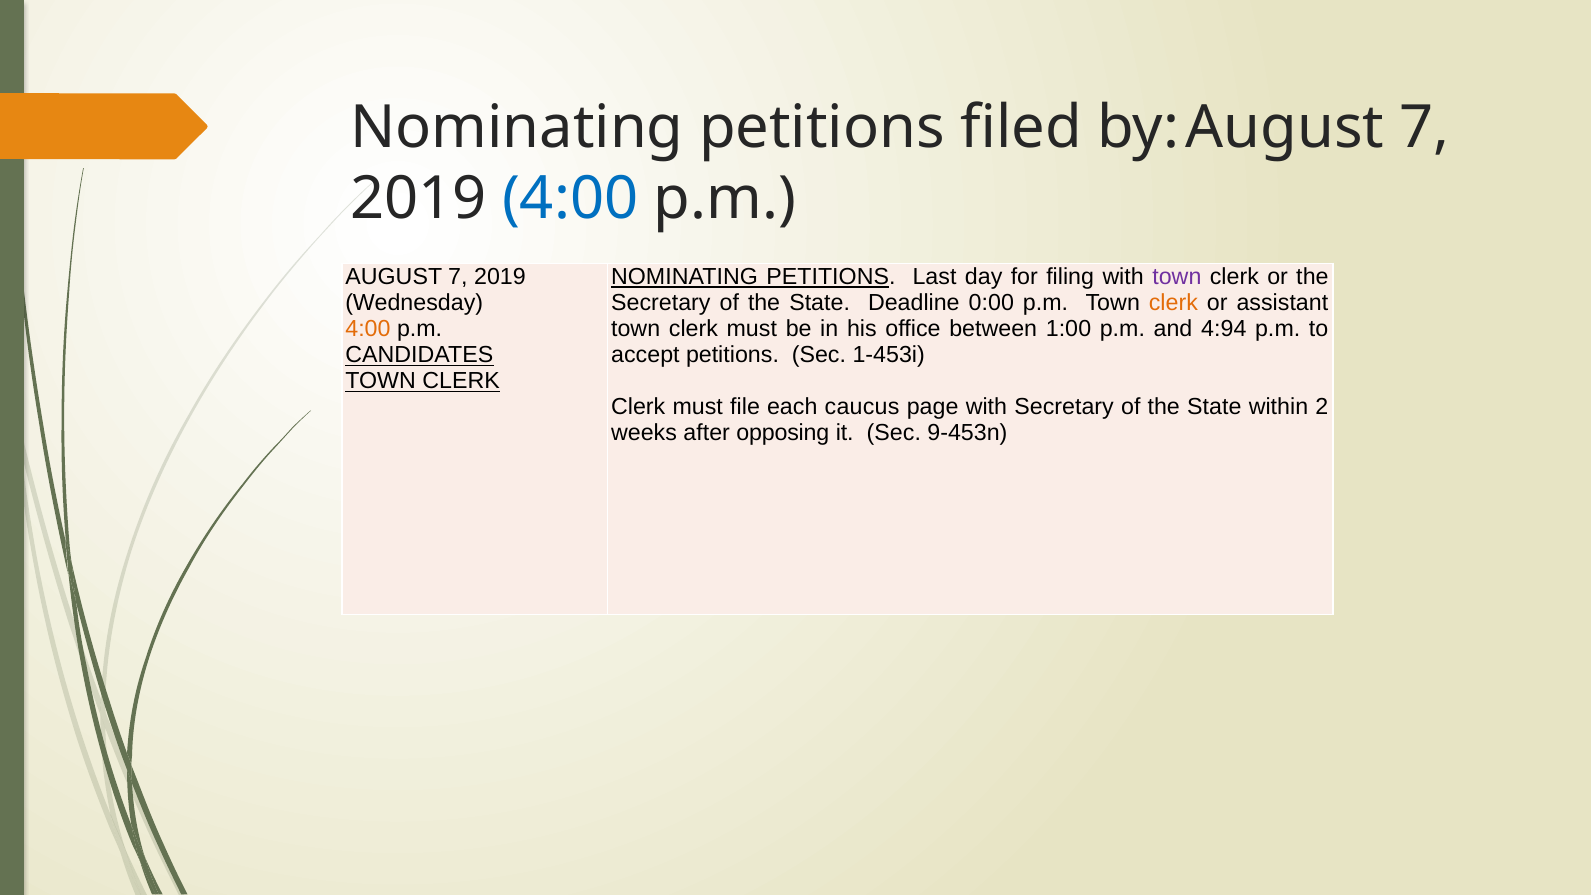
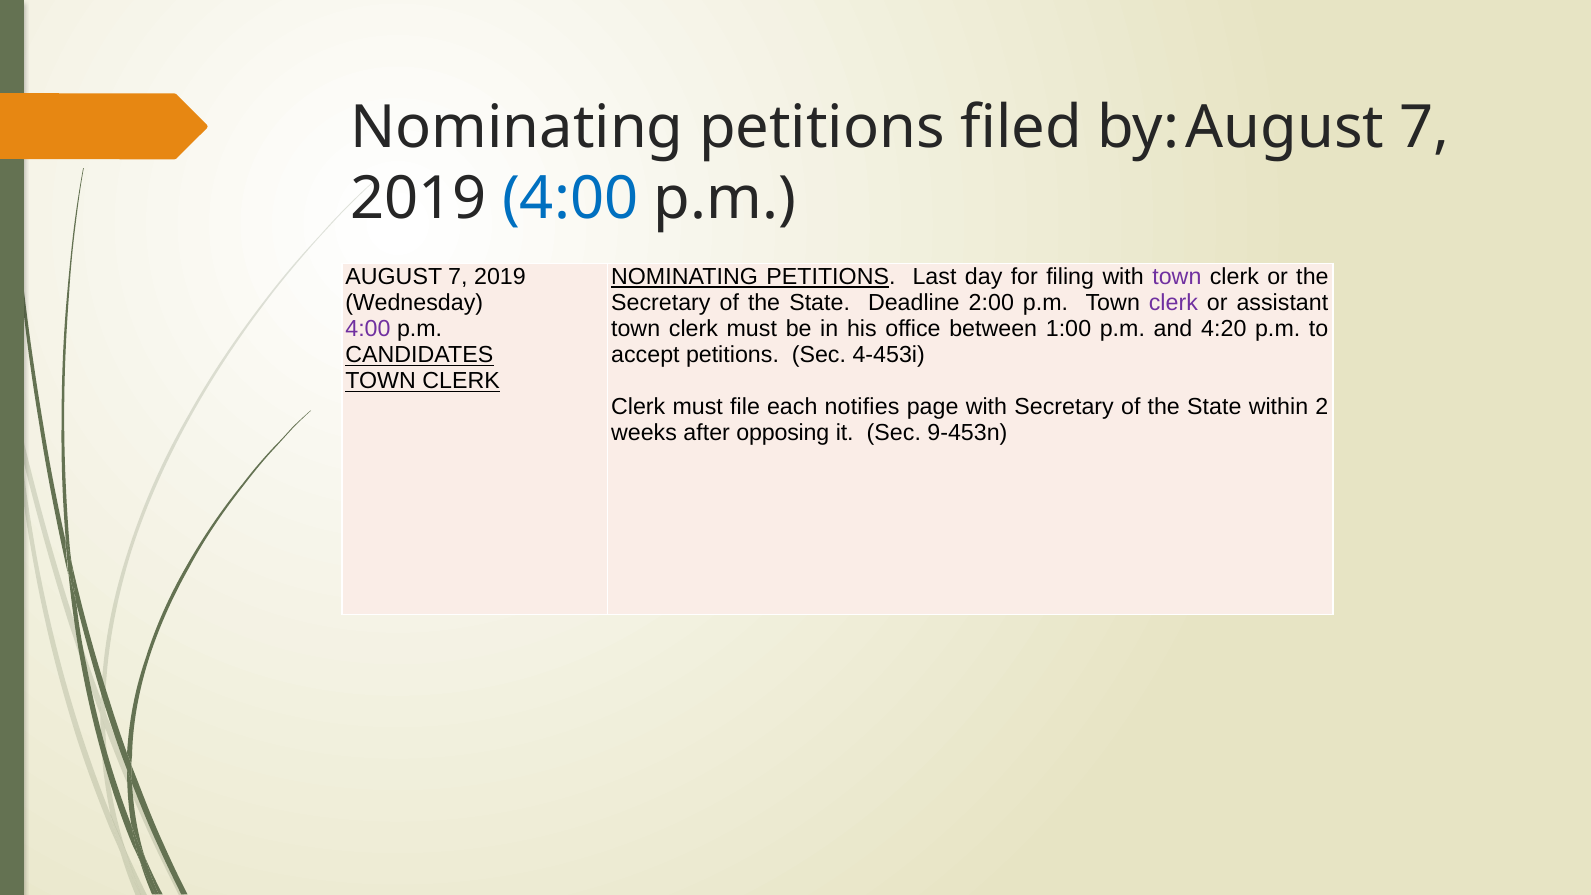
0:00: 0:00 -> 2:00
clerk at (1173, 303) colour: orange -> purple
4:00 at (368, 329) colour: orange -> purple
4:94: 4:94 -> 4:20
1-453i: 1-453i -> 4-453i
caucus: caucus -> notifies
